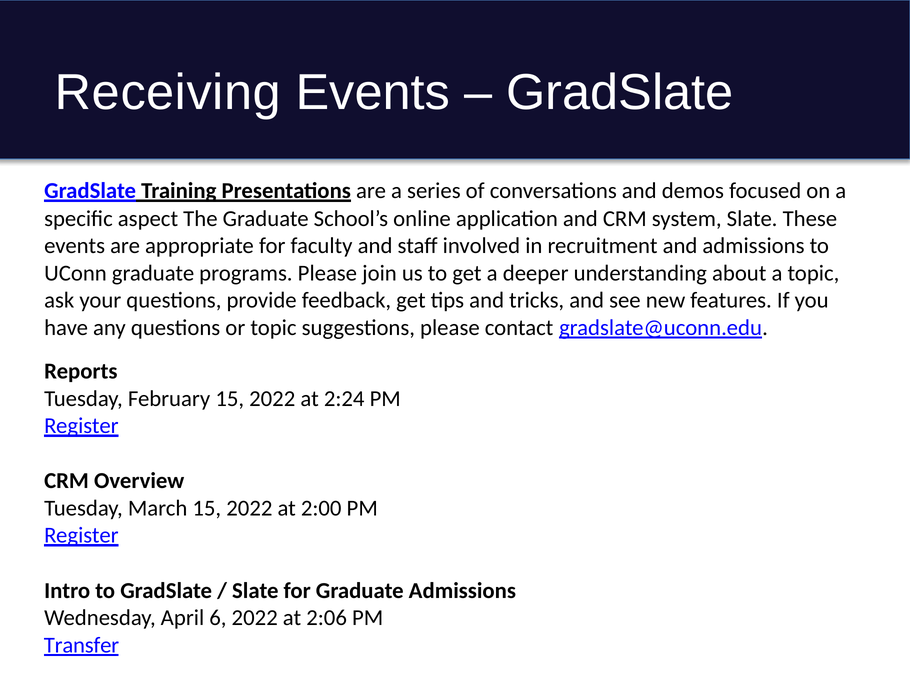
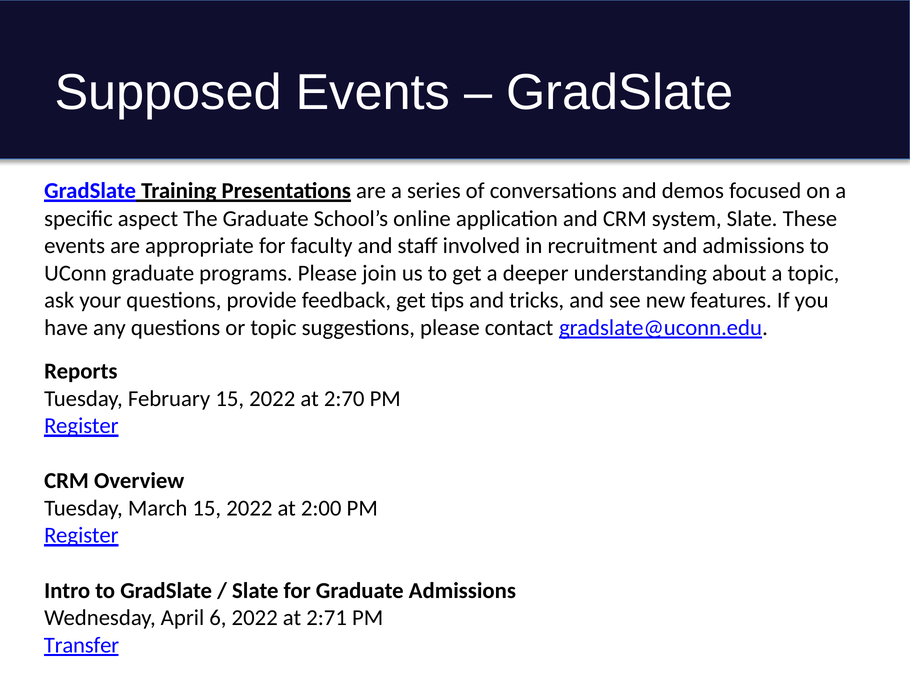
Receiving: Receiving -> Supposed
2:24: 2:24 -> 2:70
2:06: 2:06 -> 2:71
